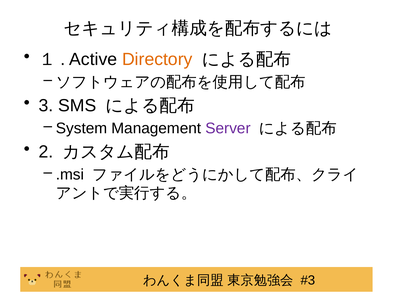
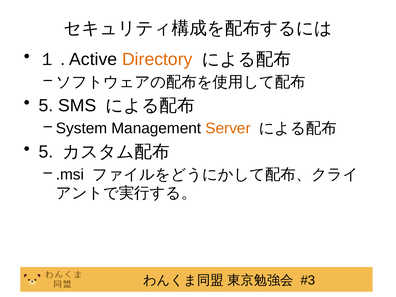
3 at (46, 106): 3 -> 5
Server colour: purple -> orange
2 at (46, 152): 2 -> 5
